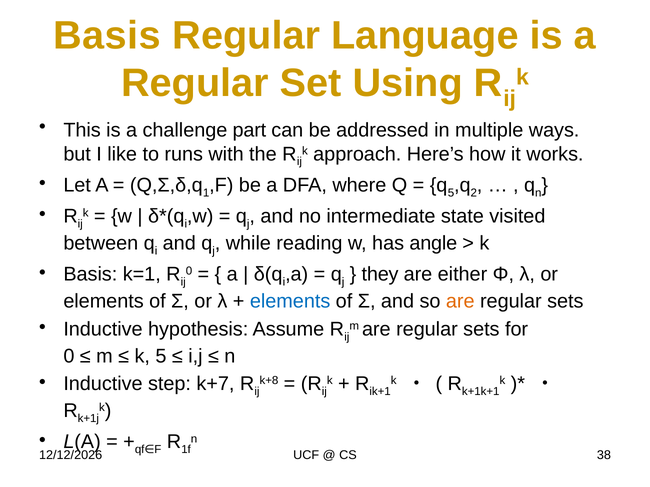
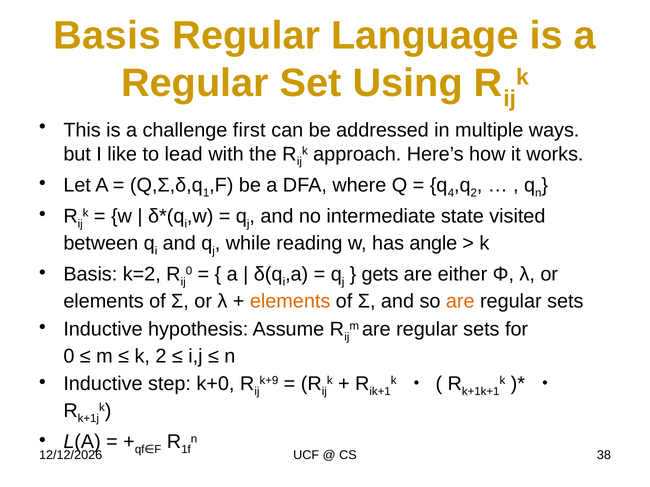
part: part -> first
runs: runs -> lead
q 5: 5 -> 4
k=1: k=1 -> k=2
they: they -> gets
elements at (290, 302) colour: blue -> orange
k 5: 5 -> 2
k+7: k+7 -> k+0
k+8: k+8 -> k+9
